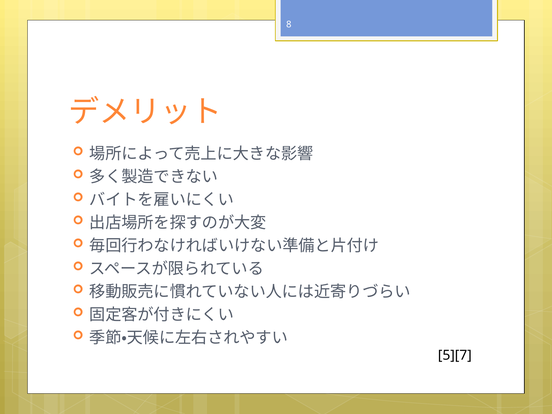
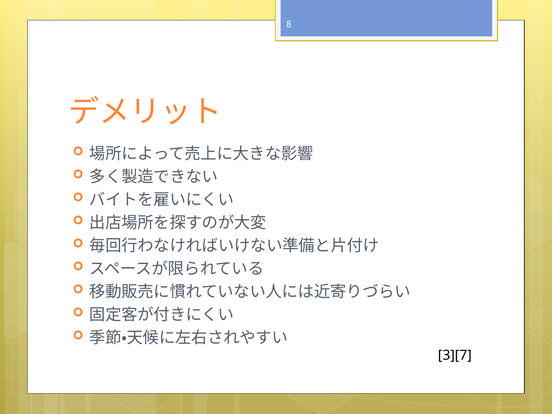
5][7: 5][7 -> 3][7
